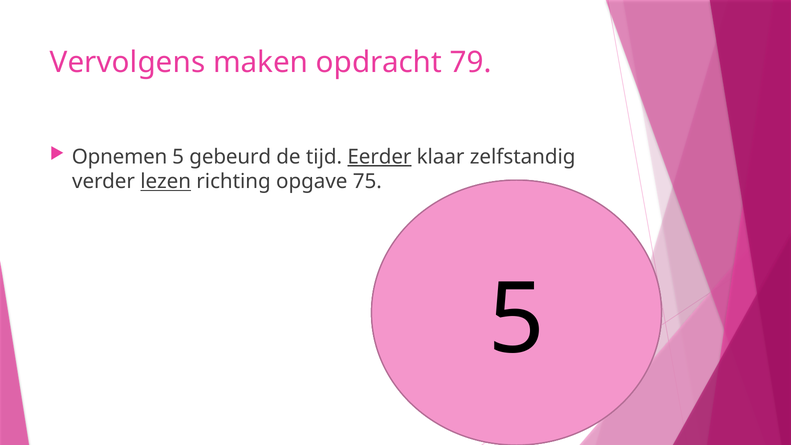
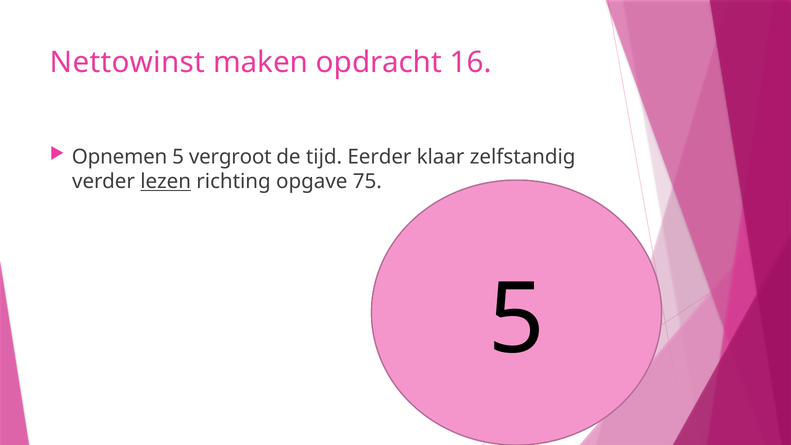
Vervolgens: Vervolgens -> Nettowinst
79: 79 -> 16
gebeurd: gebeurd -> vergroot
Eerder underline: present -> none
